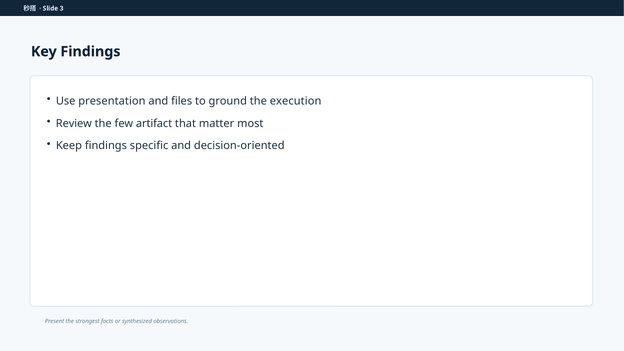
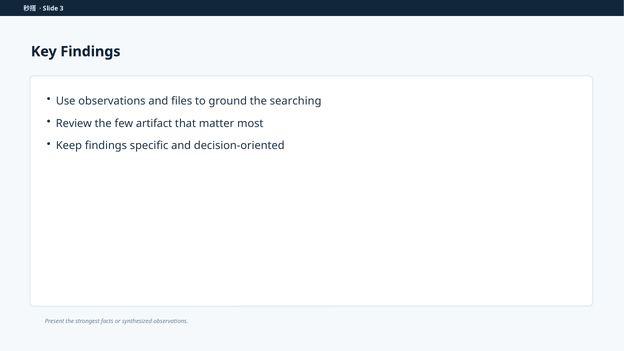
Use presentation: presentation -> observations
execution: execution -> searching
